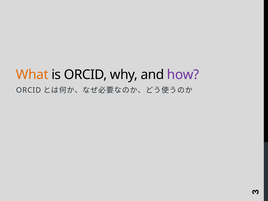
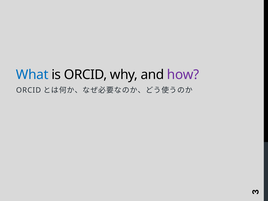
What colour: orange -> blue
